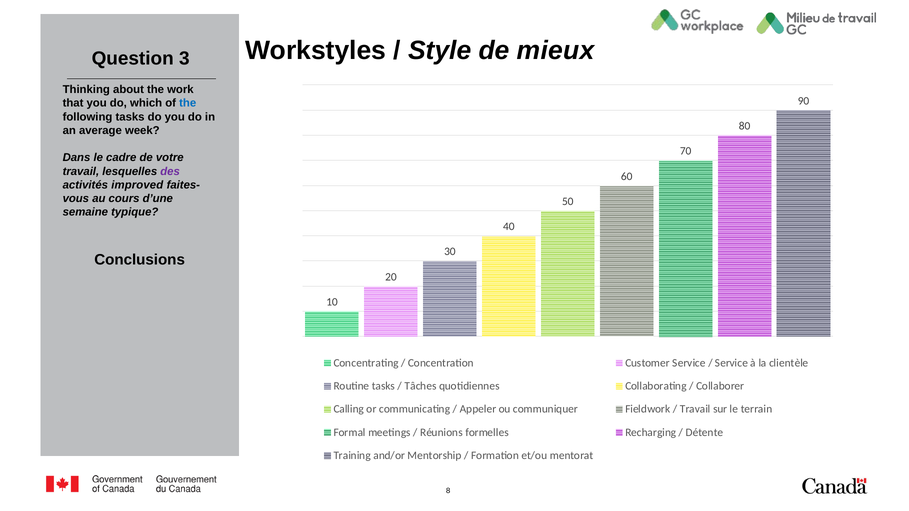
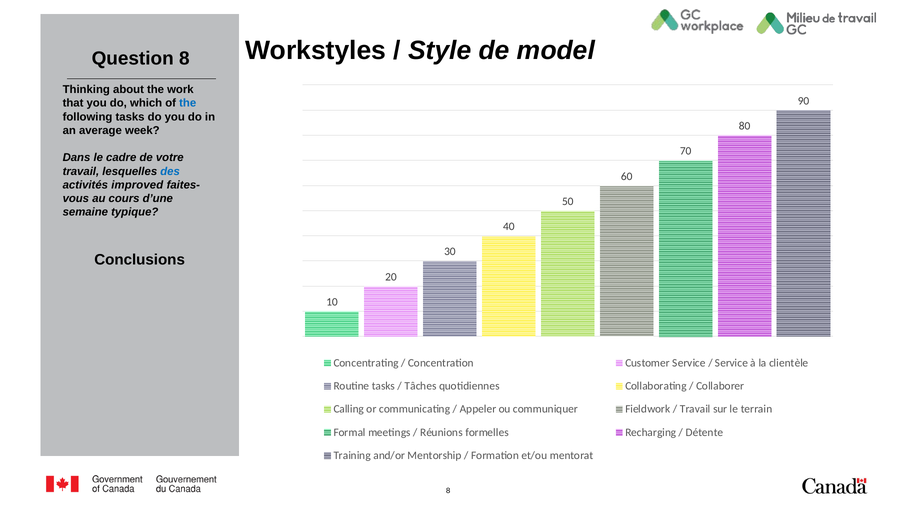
mieux: mieux -> model
Question 3: 3 -> 8
des colour: purple -> blue
